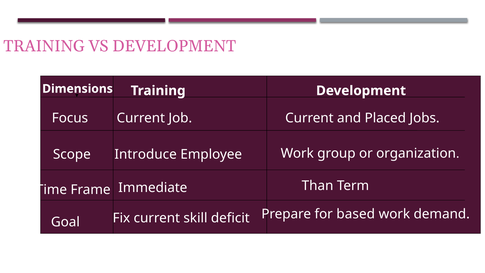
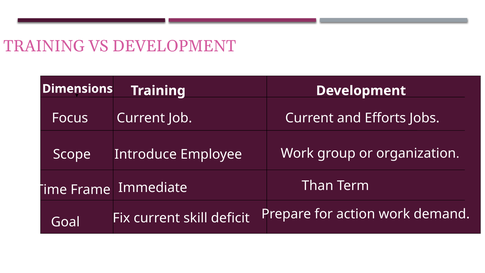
Placed: Placed -> Efforts
based: based -> action
